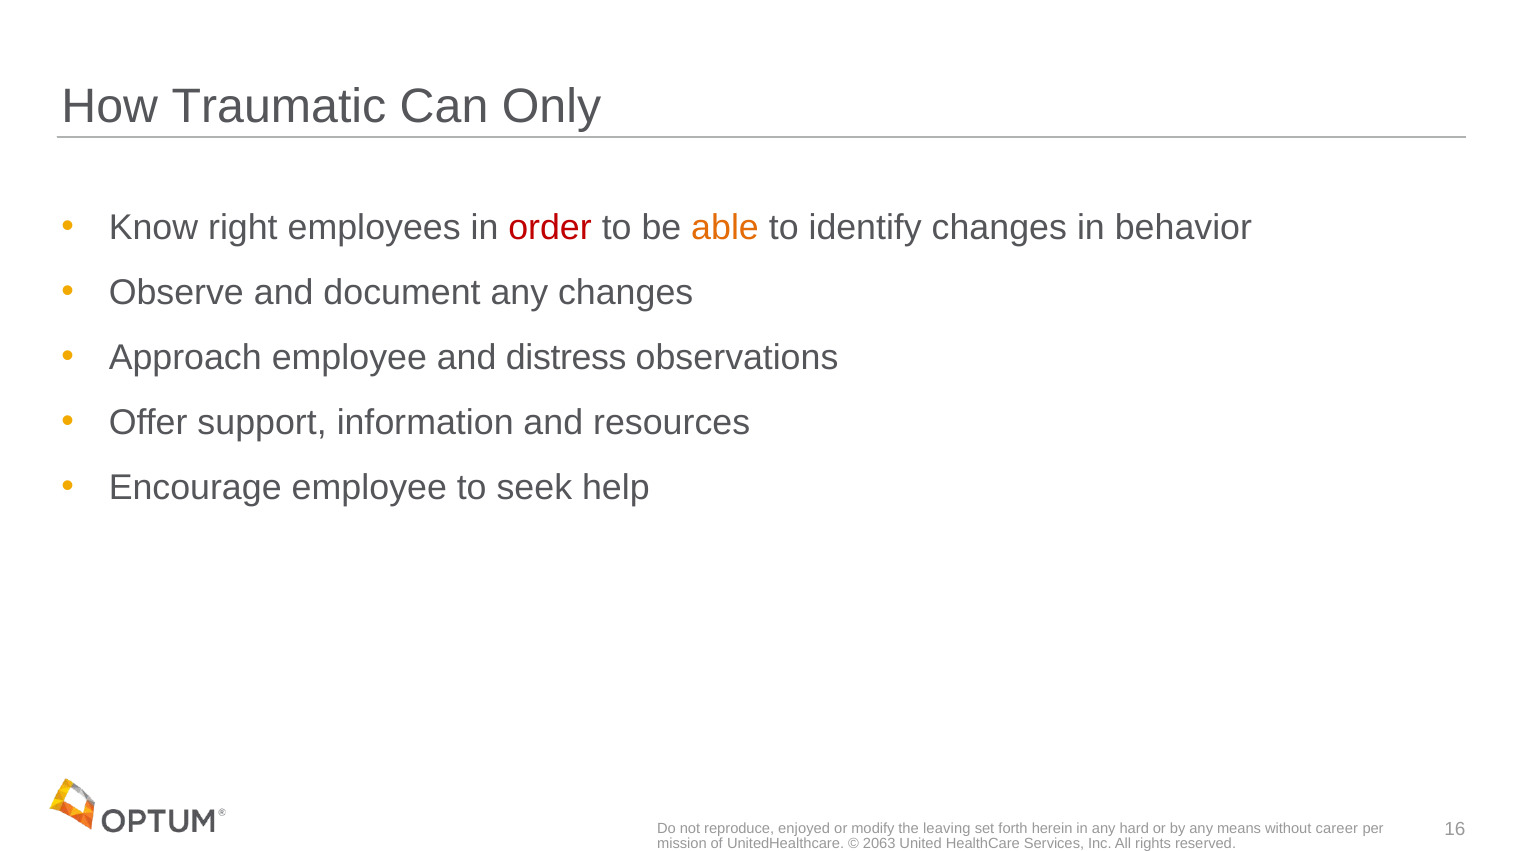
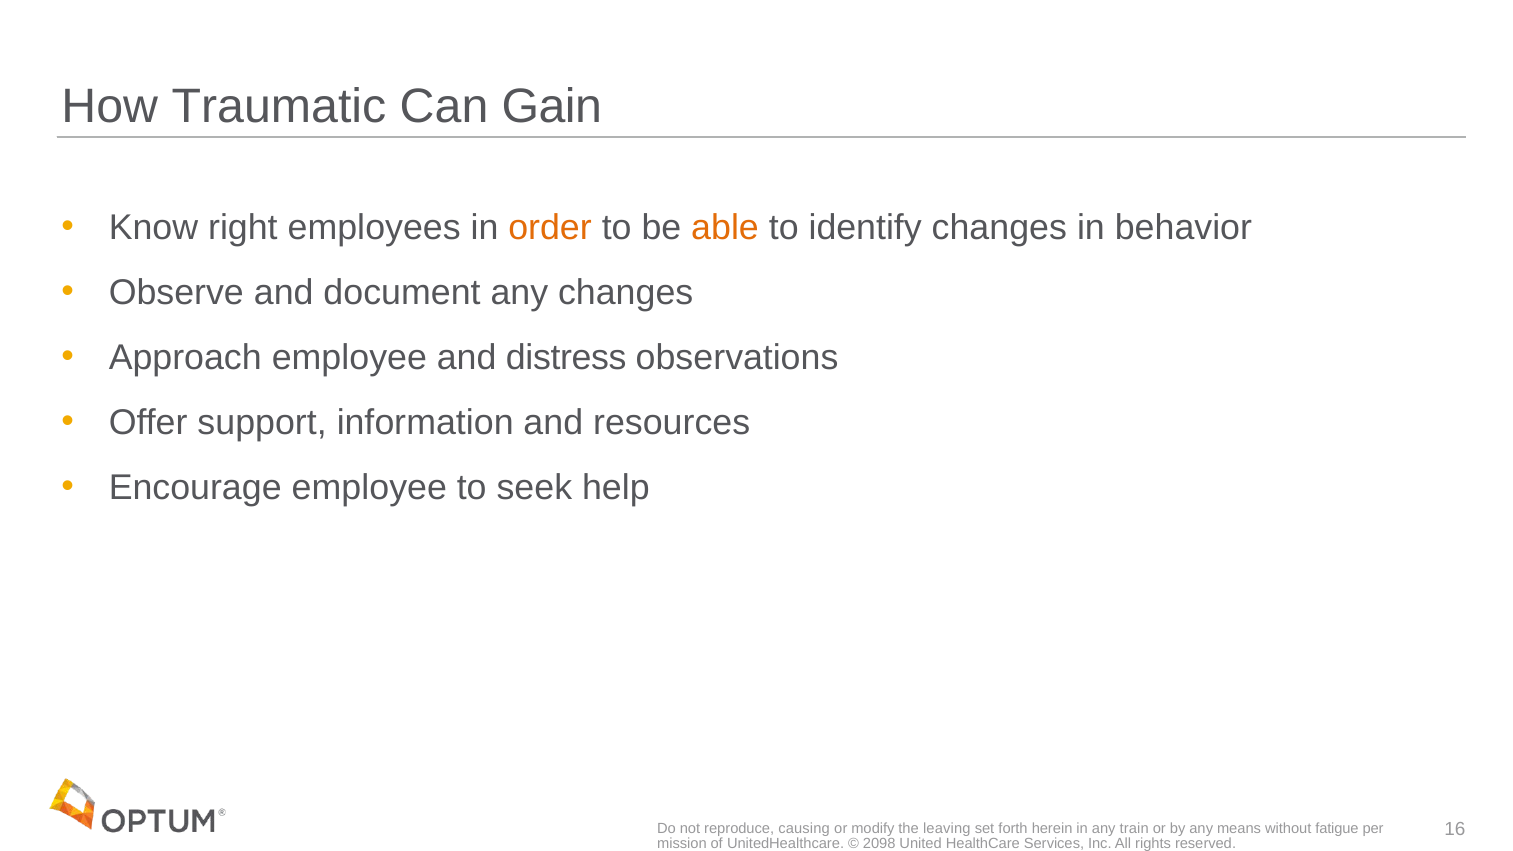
Only: Only -> Gain
order colour: red -> orange
enjoyed: enjoyed -> causing
hard: hard -> train
career: career -> fatigue
2063: 2063 -> 2098
